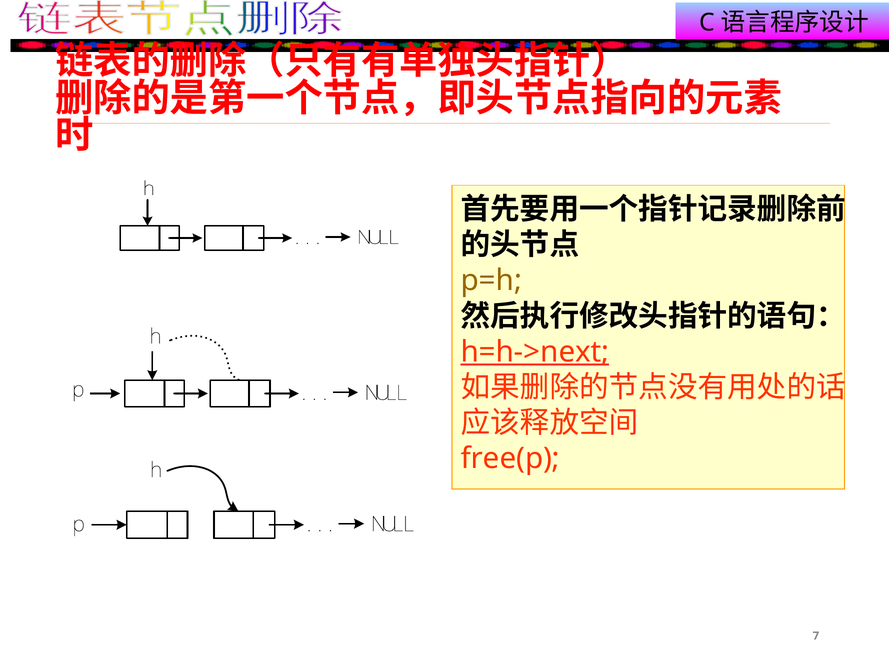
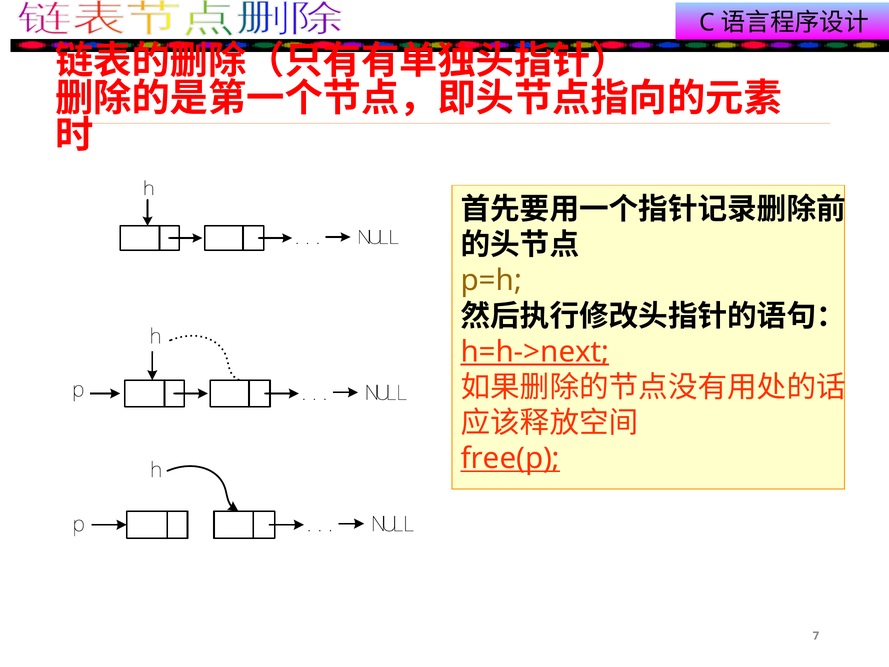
free(p underline: none -> present
